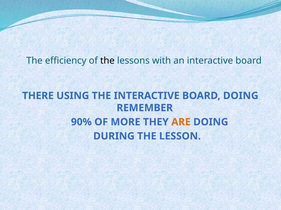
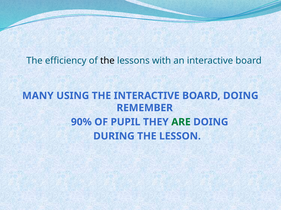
THERE: THERE -> MANY
MORE: MORE -> PUPIL
ARE colour: orange -> green
